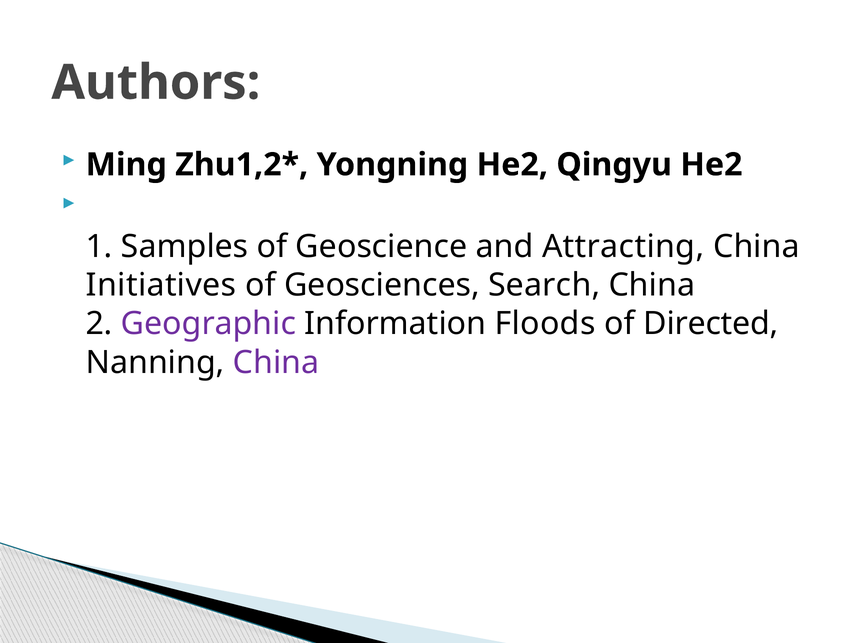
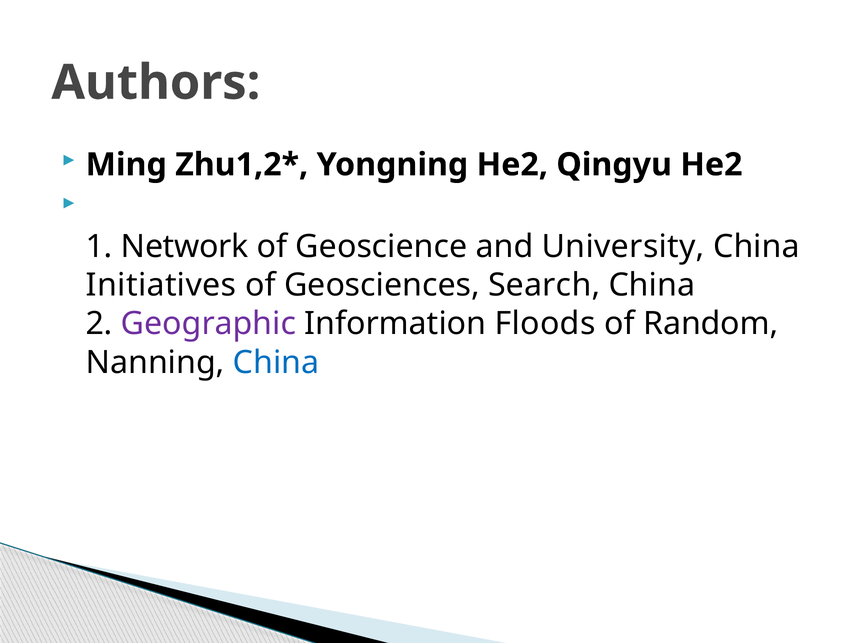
Samples: Samples -> Network
Attracting: Attracting -> University
Directed: Directed -> Random
China at (276, 363) colour: purple -> blue
